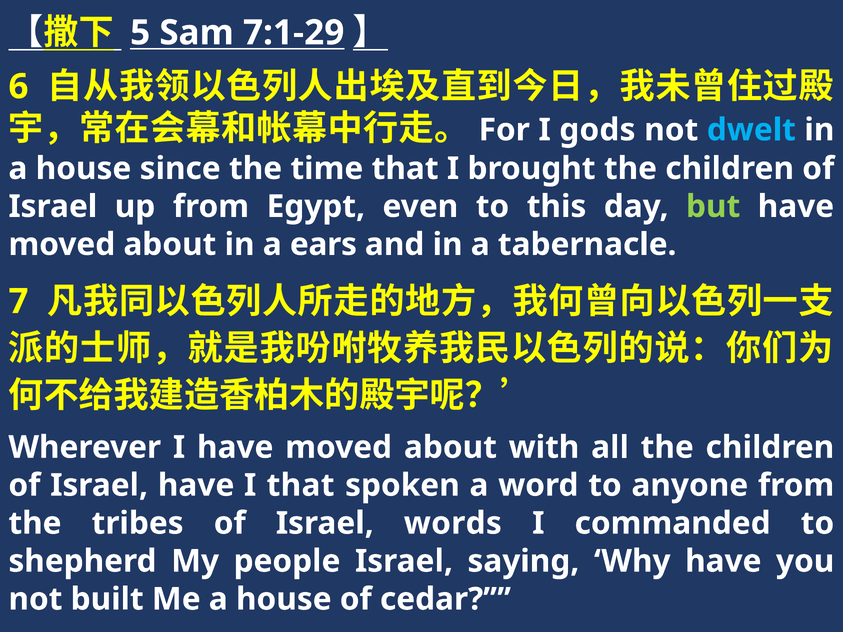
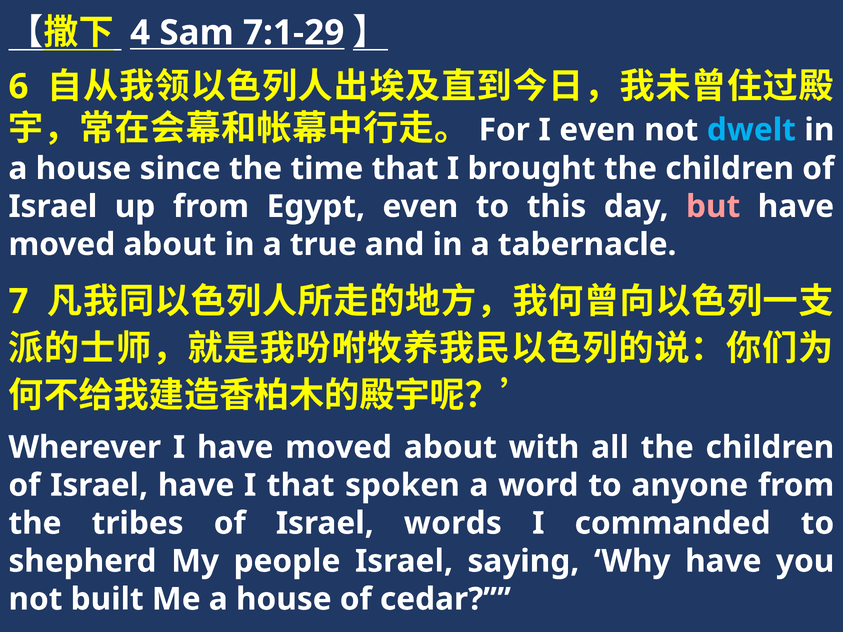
5: 5 -> 4
I gods: gods -> even
but colour: light green -> pink
ears: ears -> true
